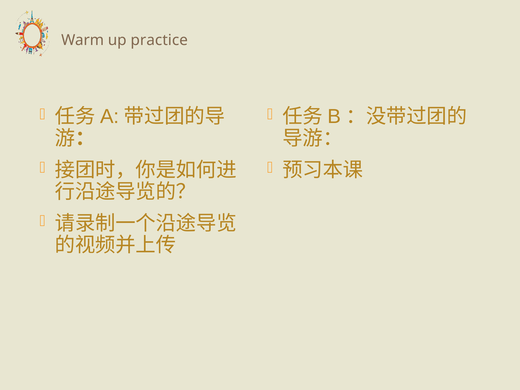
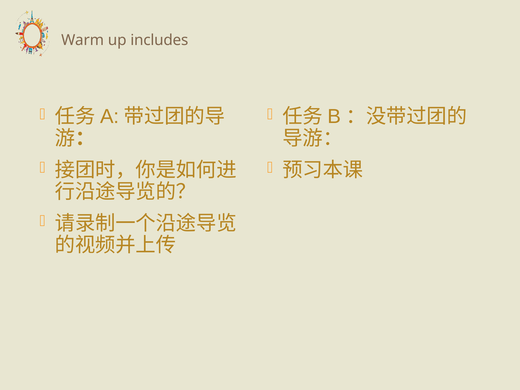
practice: practice -> includes
